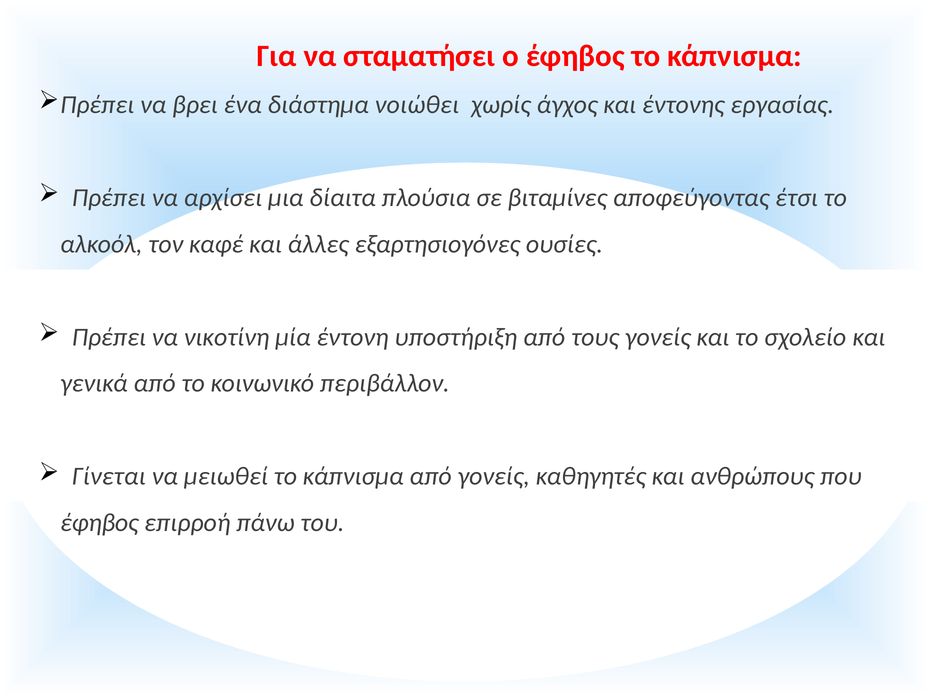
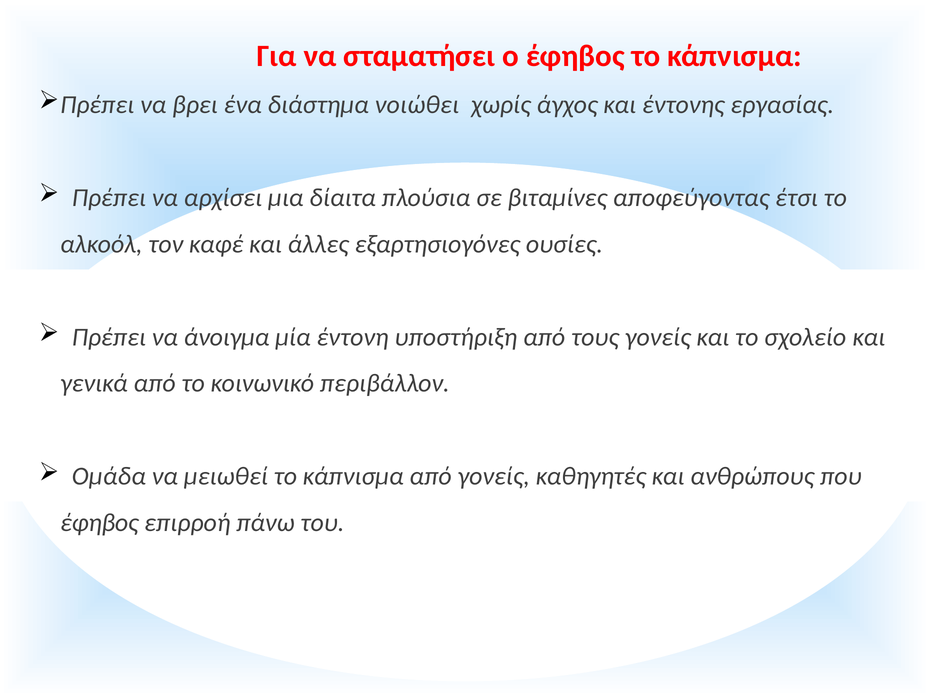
νικοτίνη: νικοτίνη -> άνοιγμα
Γίνεται: Γίνεται -> Ομάδα
